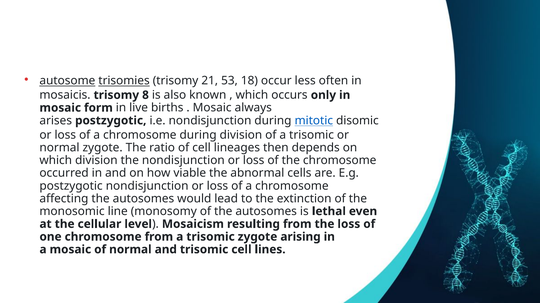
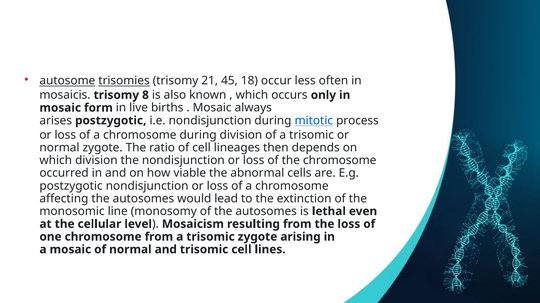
53: 53 -> 45
disomic: disomic -> process
